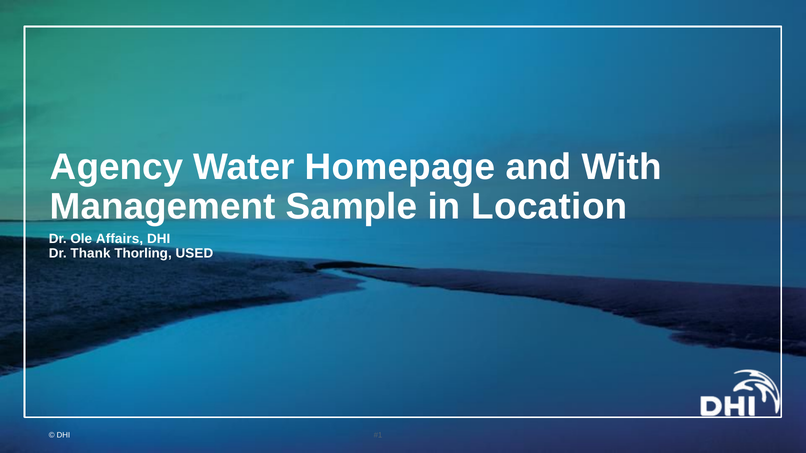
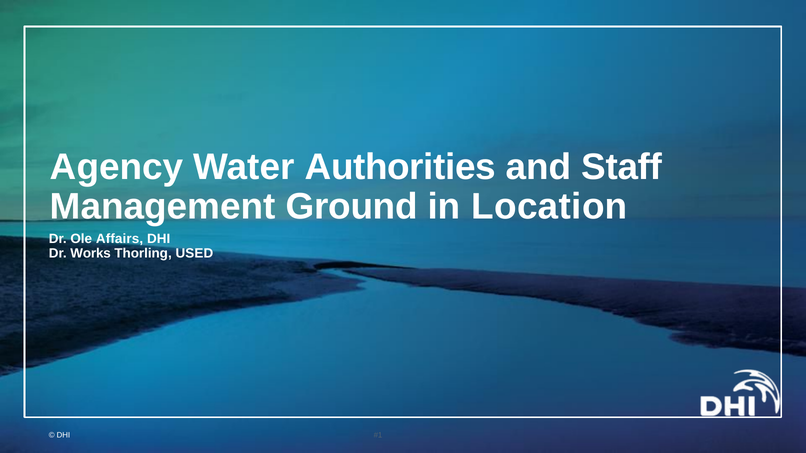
Homepage: Homepage -> Authorities
With: With -> Staff
Sample: Sample -> Ground
Thank: Thank -> Works
